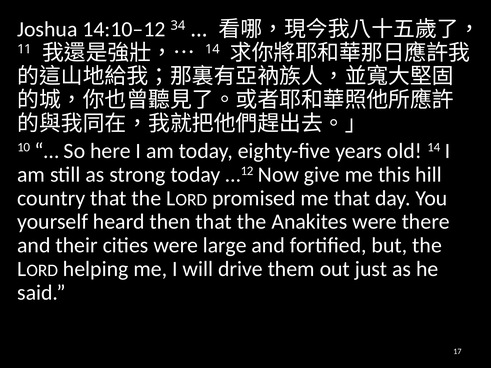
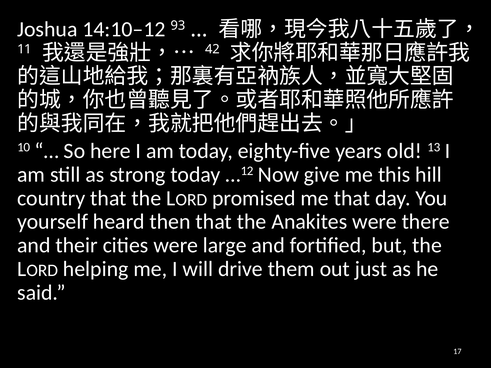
34: 34 -> 93
14 at (212, 49): 14 -> 42
old 14: 14 -> 13
